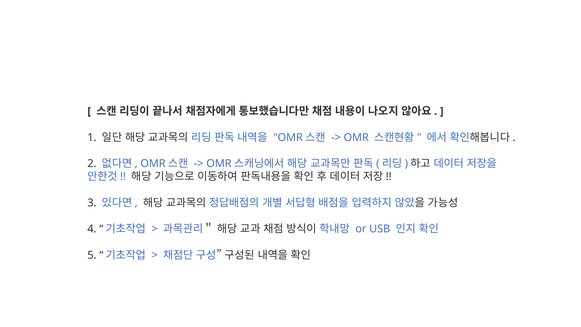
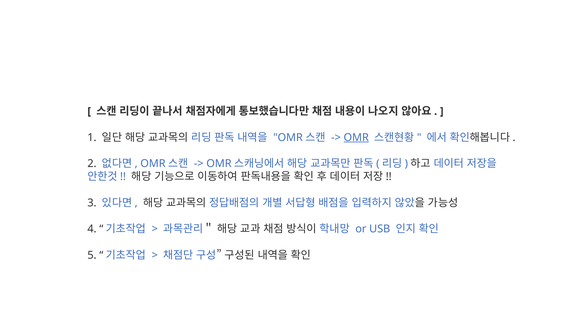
OMR underline: none -> present
